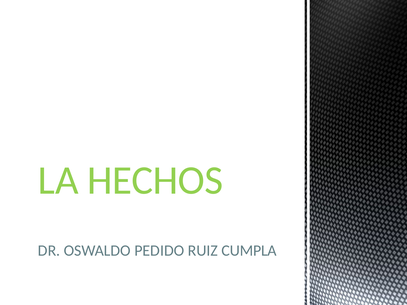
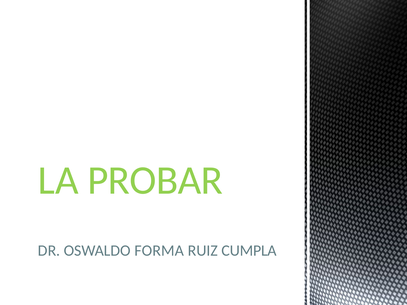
HECHOS: HECHOS -> PROBAR
PEDIDO: PEDIDO -> FORMA
